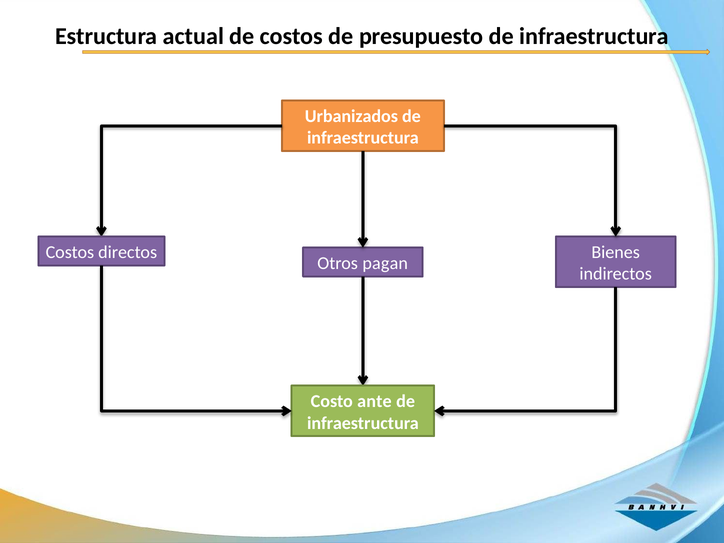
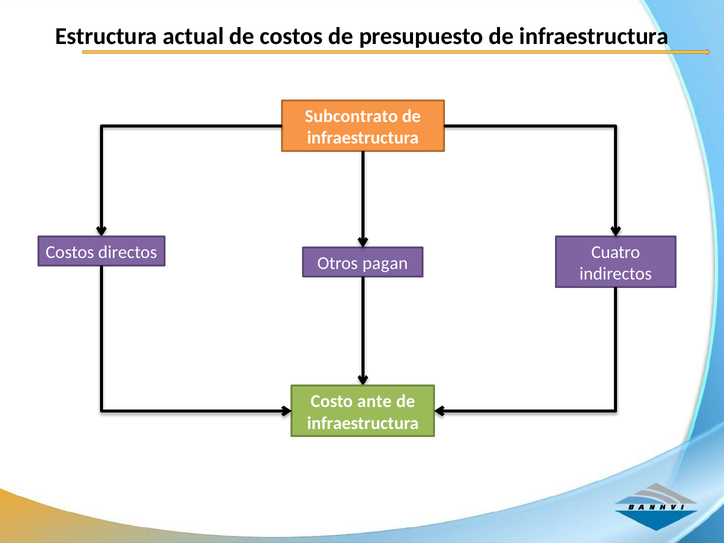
Urbanizados: Urbanizados -> Subcontrato
Bienes: Bienes -> Cuatro
